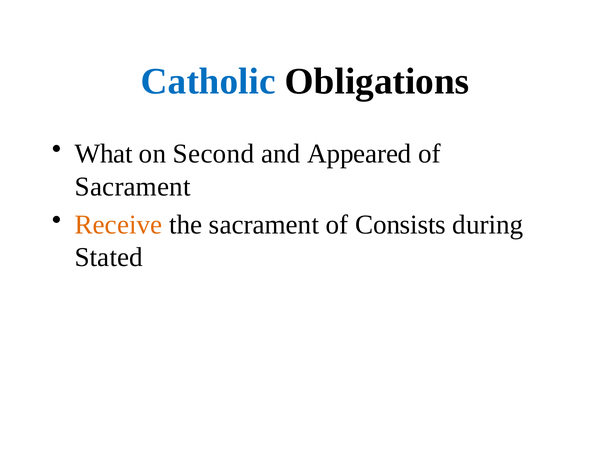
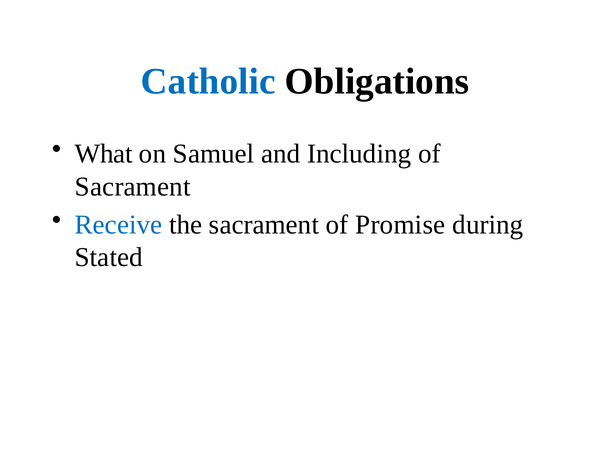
Second: Second -> Samuel
Appeared: Appeared -> Including
Receive colour: orange -> blue
Consists: Consists -> Promise
